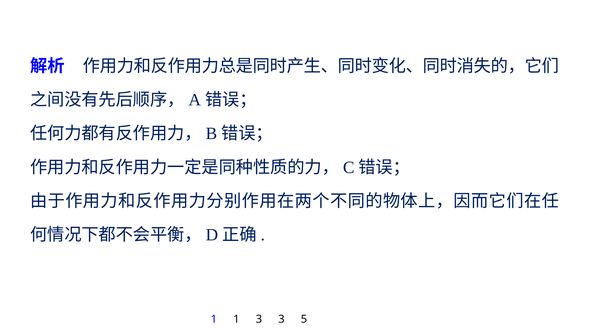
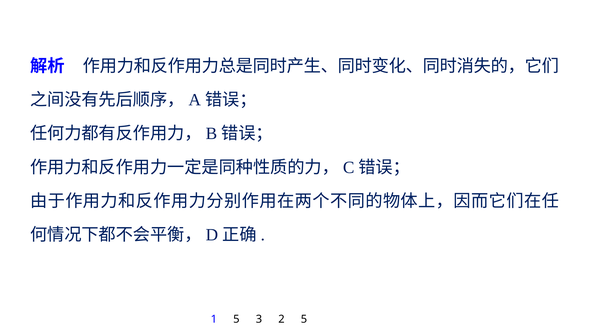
1 1: 1 -> 5
3 3: 3 -> 2
